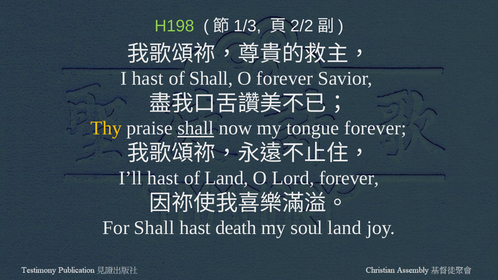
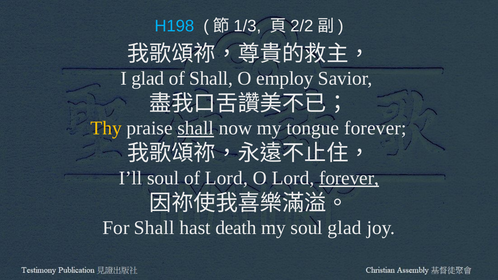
H198 colour: light green -> light blue
I hast: hast -> glad
O forever: forever -> employ
I’ll hast: hast -> soul
of Land: Land -> Lord
forever at (349, 178) underline: none -> present
soul land: land -> glad
